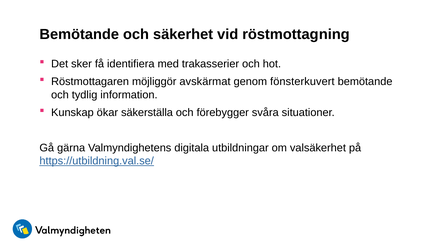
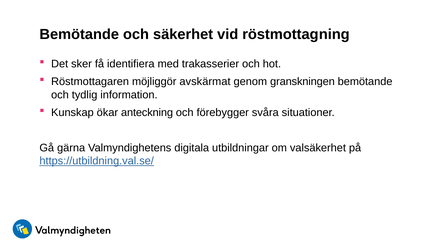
fönsterkuvert: fönsterkuvert -> granskningen
säkerställa: säkerställa -> anteckning
